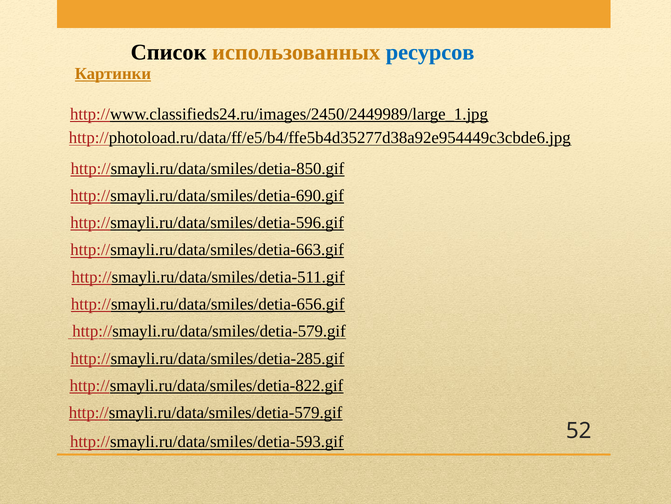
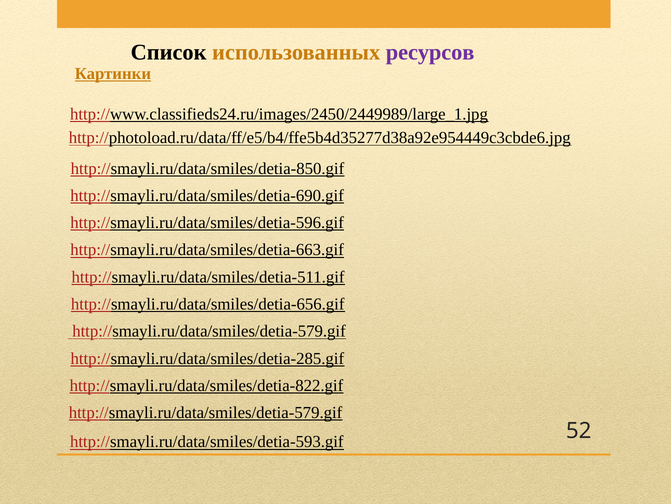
ресурсов colour: blue -> purple
